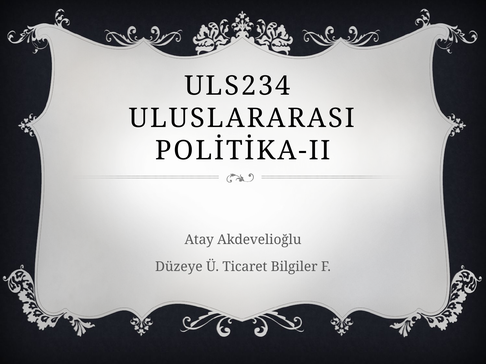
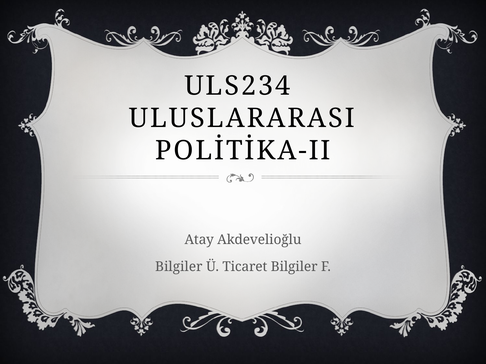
Düzeye at (179, 267): Düzeye -> Bilgiler
